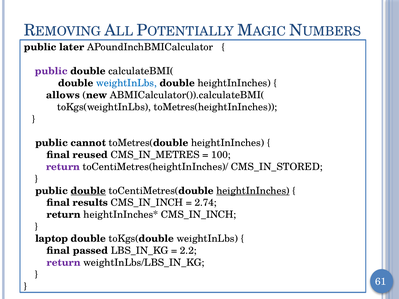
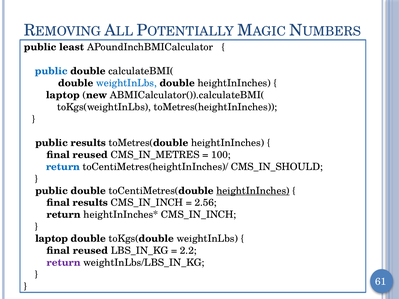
later: later -> least
public at (51, 71) colour: purple -> blue
allows at (63, 95): allows -> laptop
public cannot: cannot -> results
return at (63, 167) colour: purple -> blue
CMS_IN_STORED: CMS_IN_STORED -> CMS_IN_SHOULD
double at (88, 191) underline: present -> none
2.74: 2.74 -> 2.56
passed at (90, 251): passed -> reused
